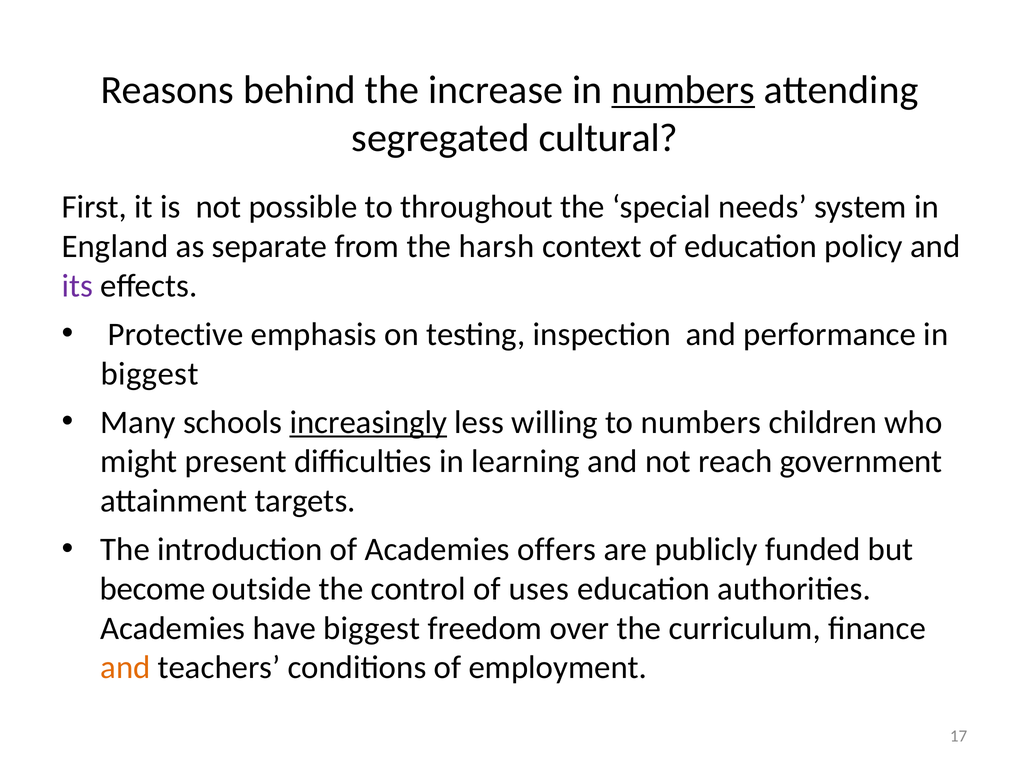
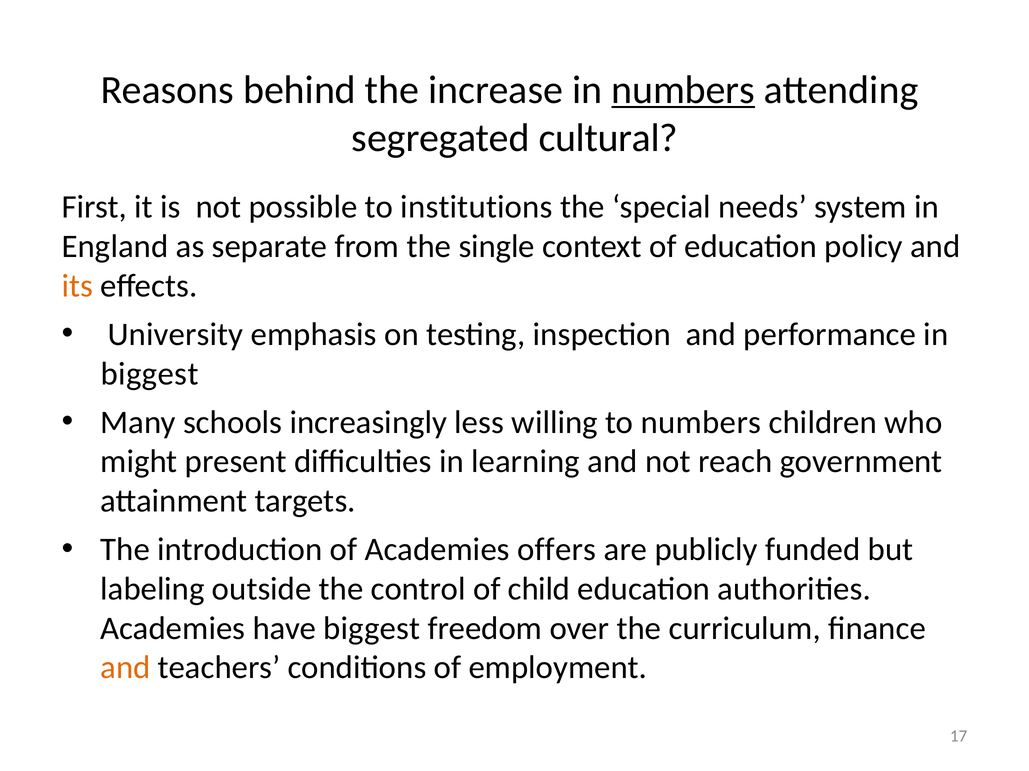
throughout: throughout -> institutions
harsh: harsh -> single
its colour: purple -> orange
Protective: Protective -> University
increasingly underline: present -> none
become: become -> labeling
uses: uses -> child
